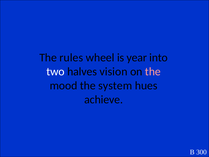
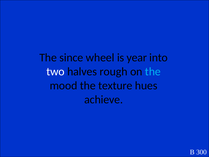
rules: rules -> since
vision: vision -> rough
the at (153, 71) colour: pink -> light blue
system: system -> texture
